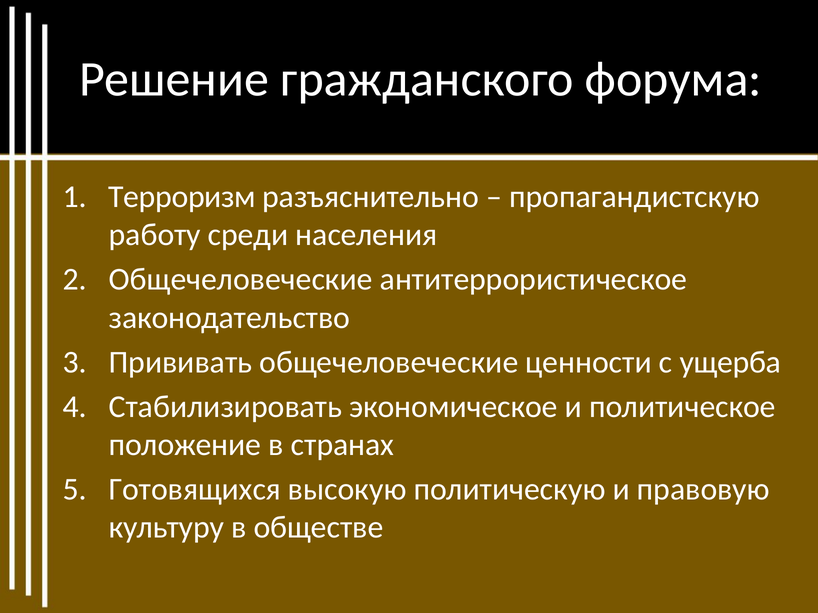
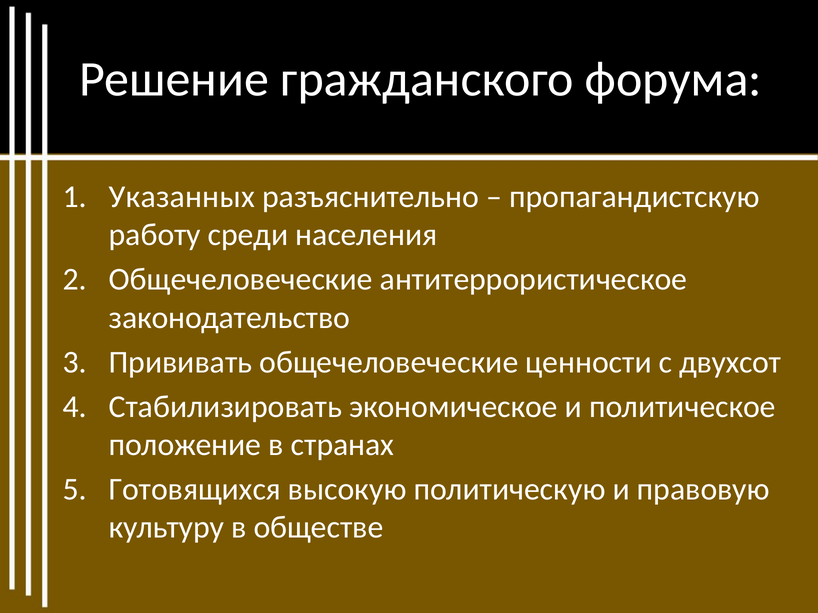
Терроризм: Терроризм -> Указанных
ущерба: ущерба -> двухсот
